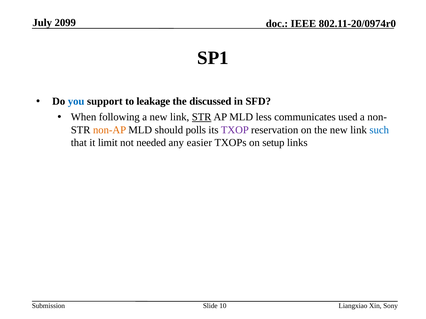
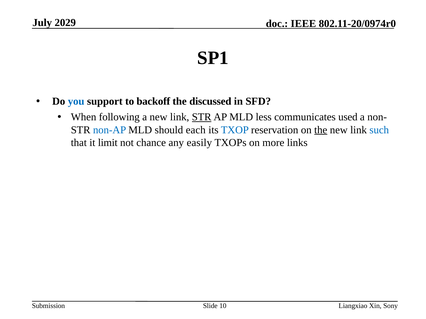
2099: 2099 -> 2029
leakage: leakage -> backoff
non-AP colour: orange -> blue
polls: polls -> each
TXOP colour: purple -> blue
the at (321, 130) underline: none -> present
needed: needed -> chance
easier: easier -> easily
setup: setup -> more
